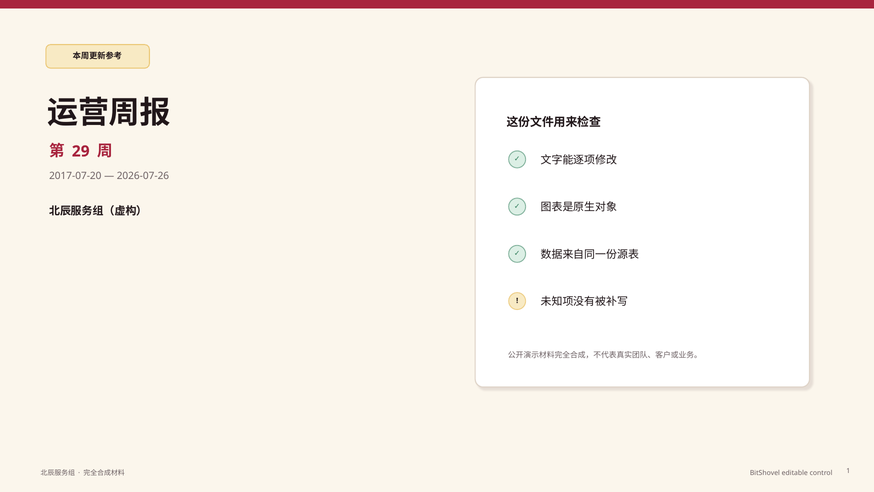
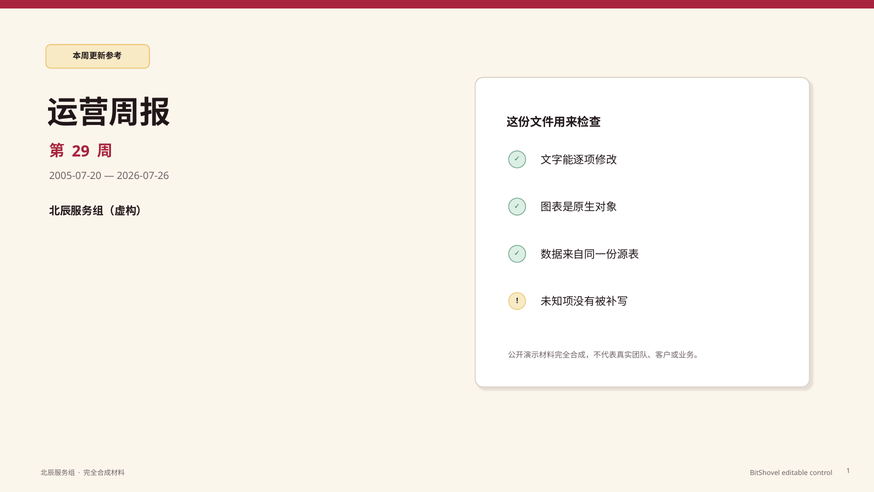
2017-07-20: 2017-07-20 -> 2005-07-20
